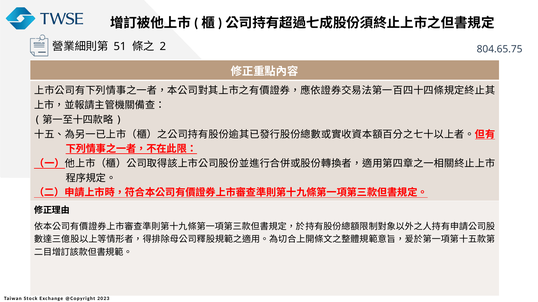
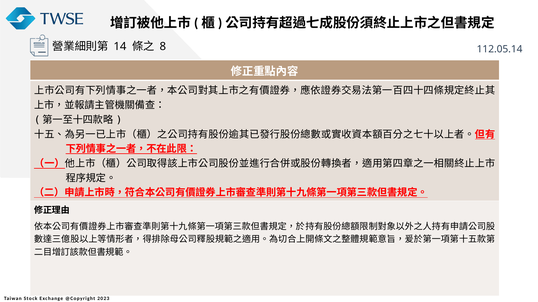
51: 51 -> 14
2: 2 -> 8
804.65.75: 804.65.75 -> 112.05.14
